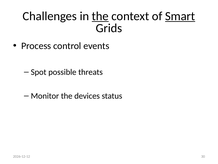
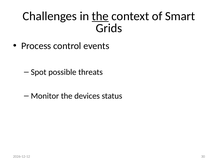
Smart underline: present -> none
